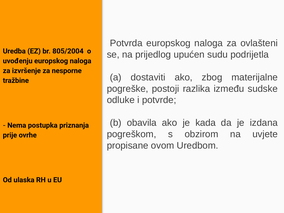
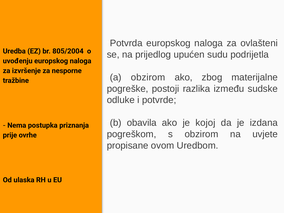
dostaviti at (148, 77): dostaviti -> obzirom
kada: kada -> kojoj
